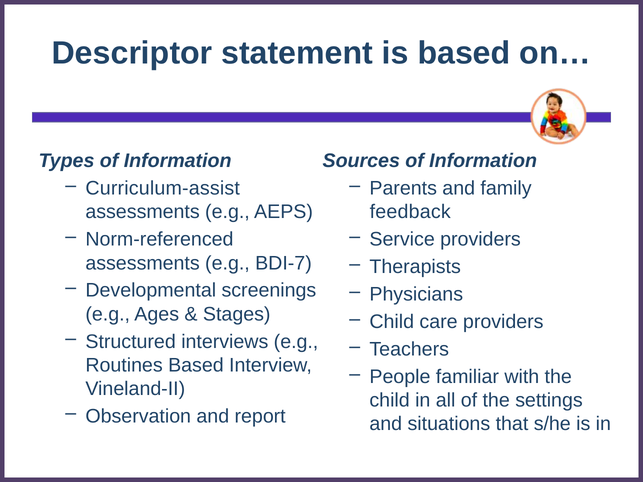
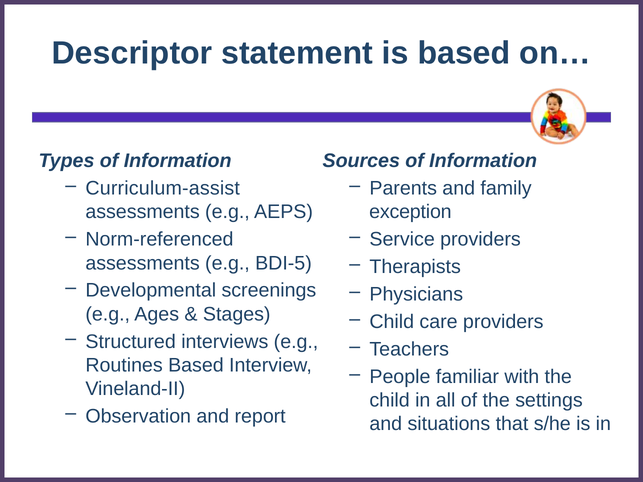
feedback: feedback -> exception
BDI-7: BDI-7 -> BDI-5
